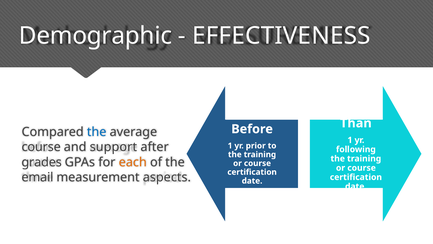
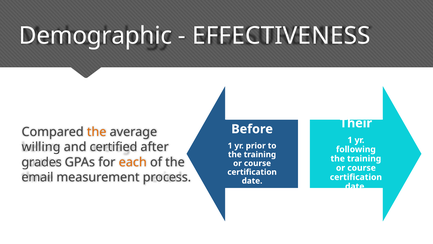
Than: Than -> Their
the at (97, 132) colour: blue -> orange
course at (41, 147): course -> willing
support: support -> certified
aspects: aspects -> process
